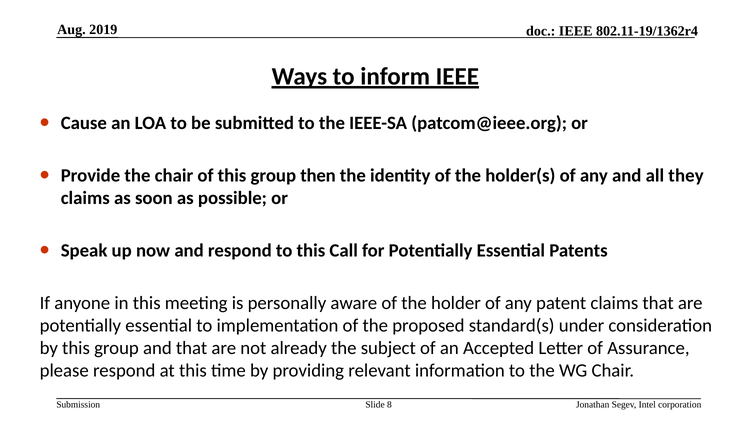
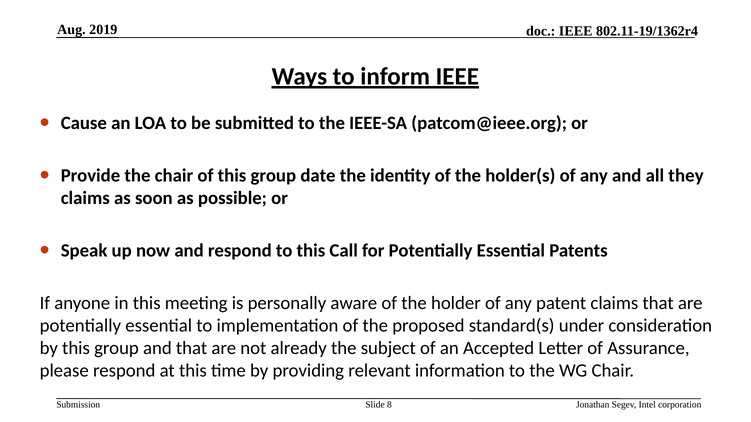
then: then -> date
